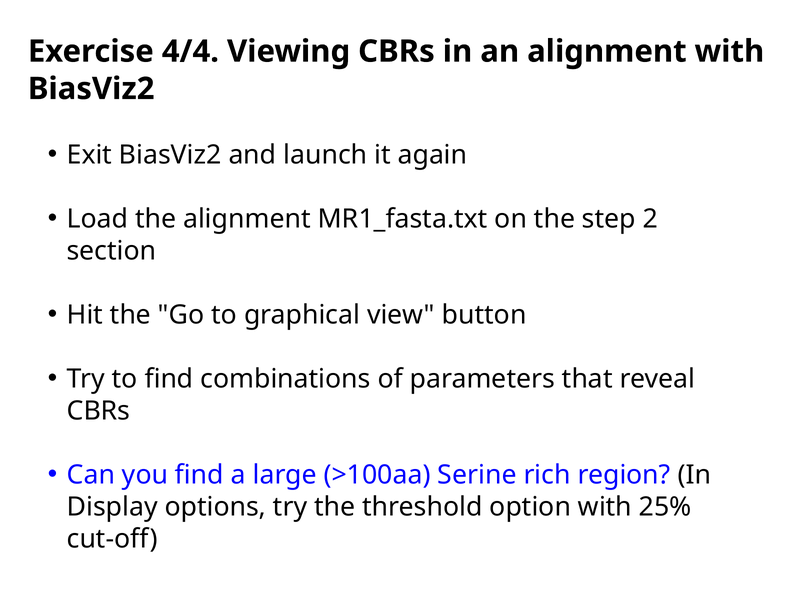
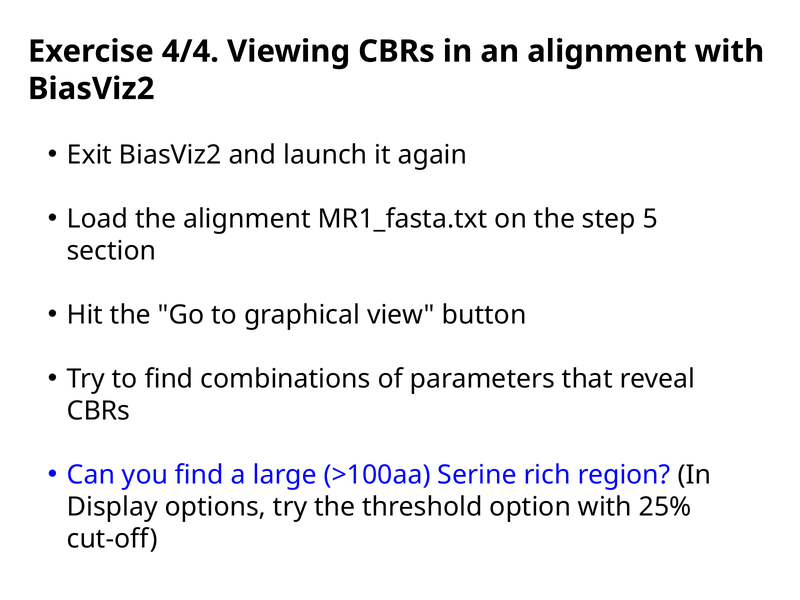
2: 2 -> 5
